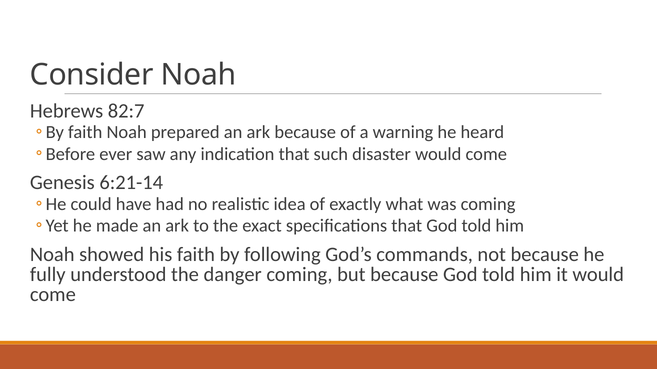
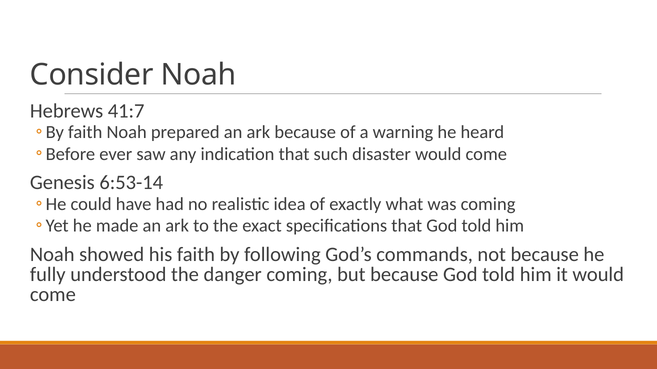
82:7: 82:7 -> 41:7
6:21-14: 6:21-14 -> 6:53-14
